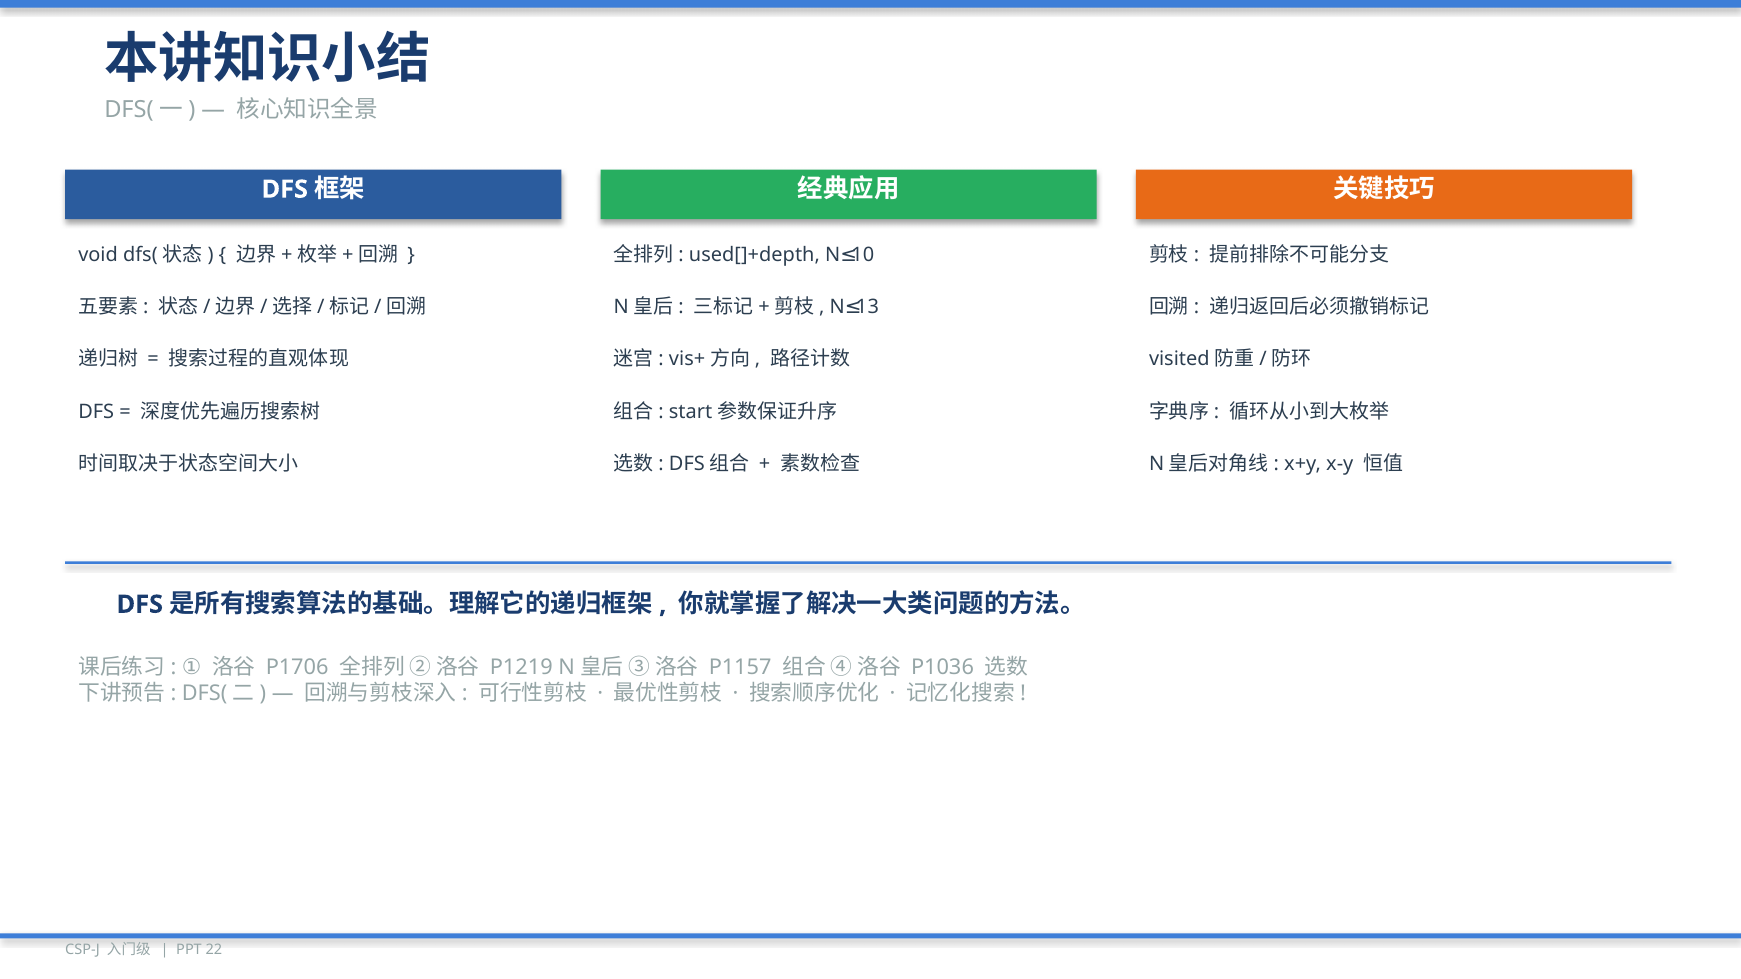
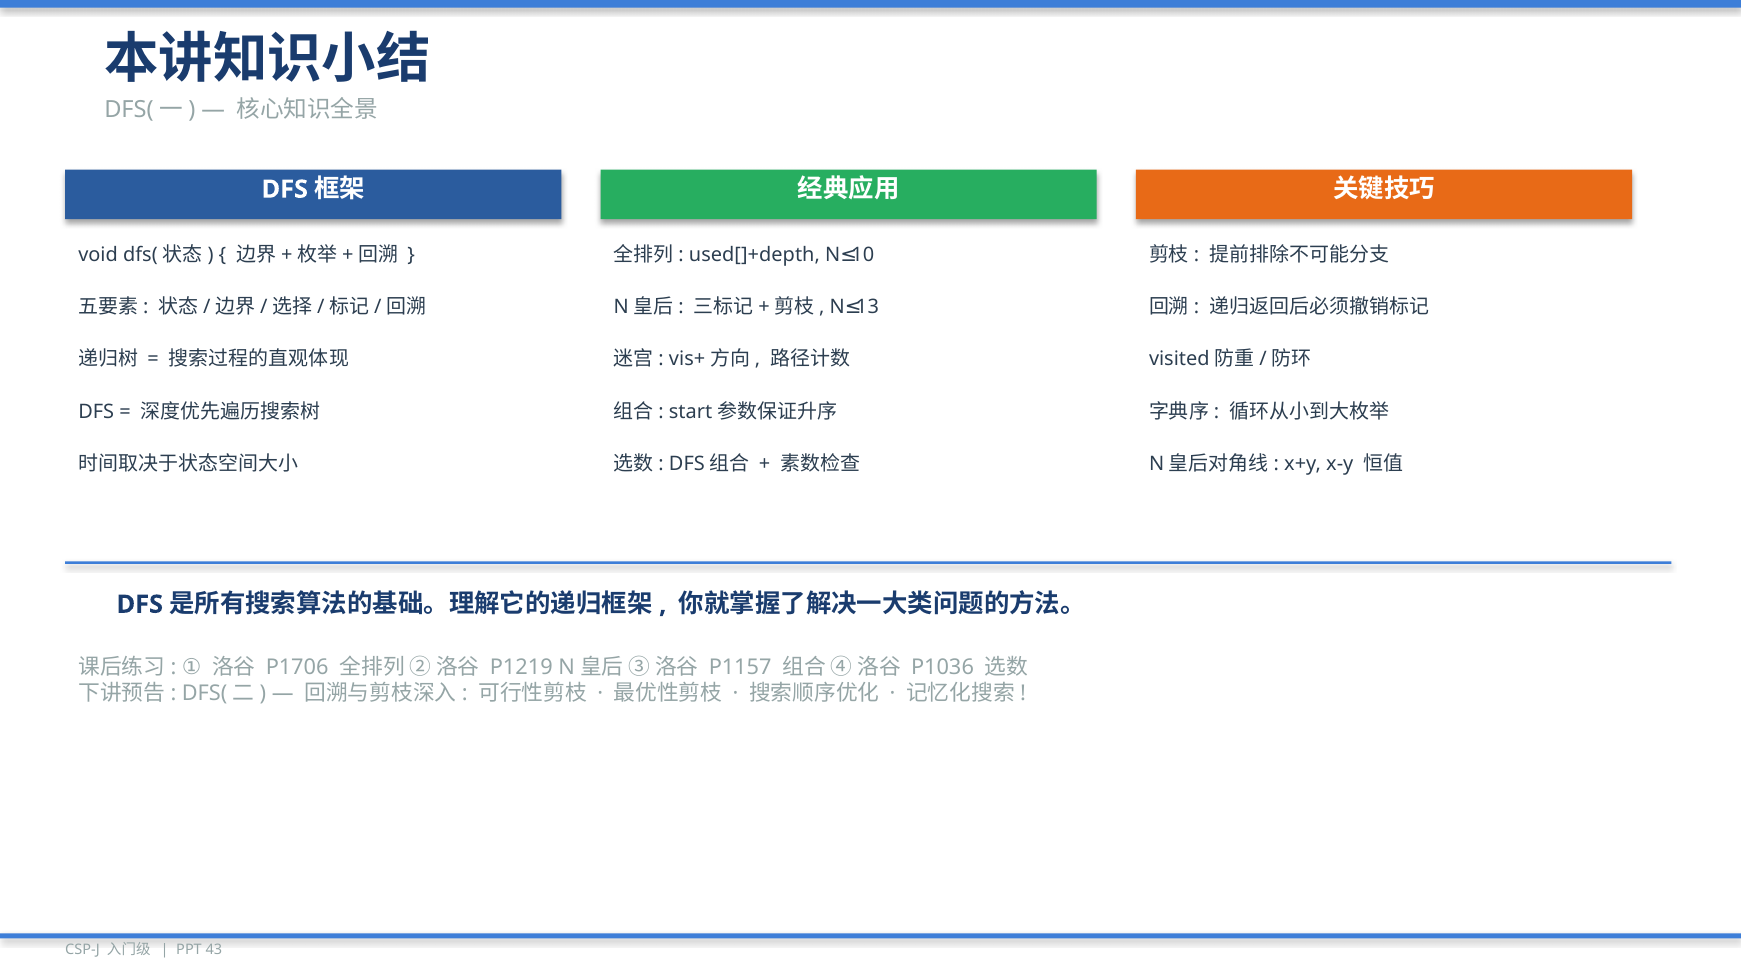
22: 22 -> 43
